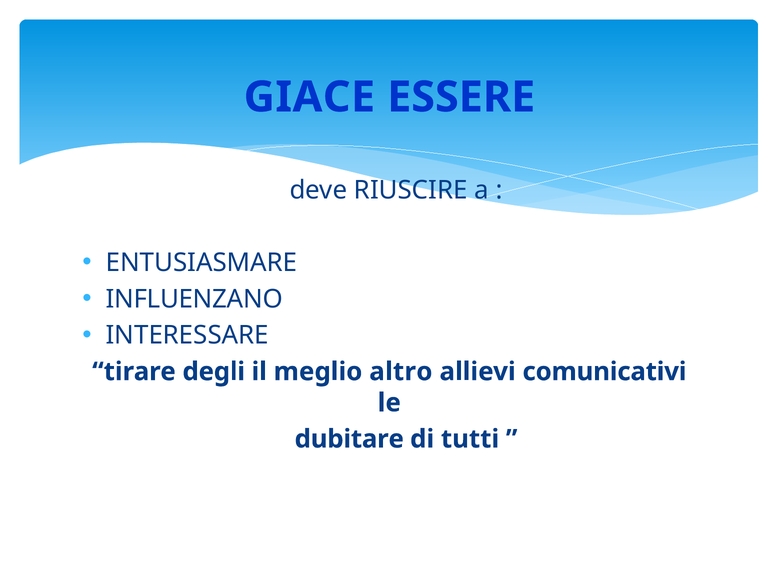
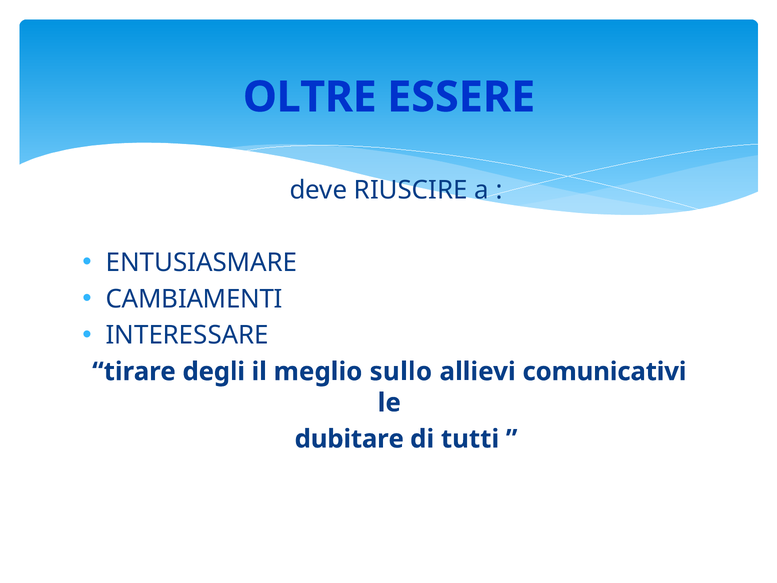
GIACE: GIACE -> OLTRE
INFLUENZANO: INFLUENZANO -> CAMBIAMENTI
altro: altro -> sullo
